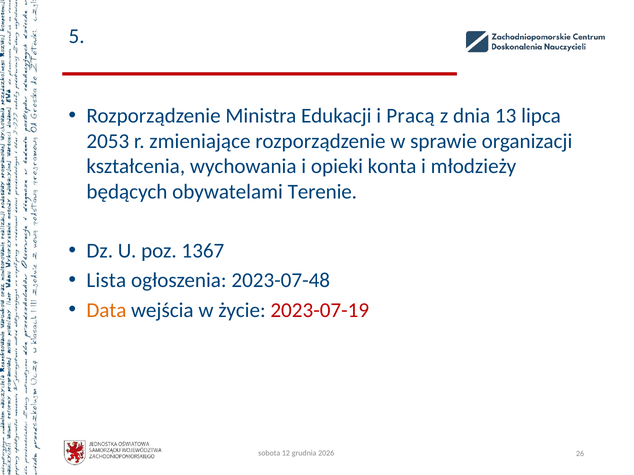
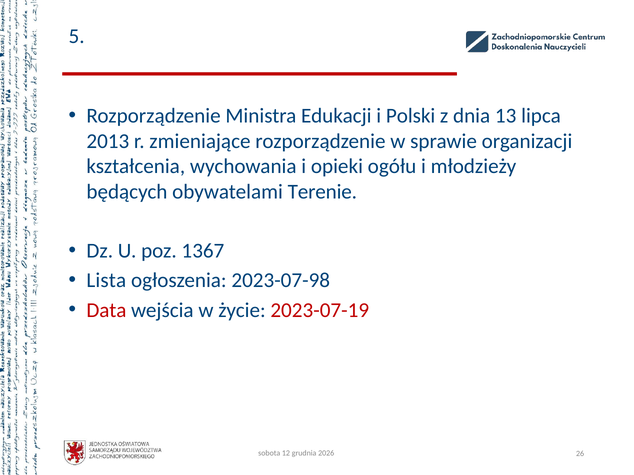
Pracą: Pracą -> Polski
2053: 2053 -> 2013
konta: konta -> ogółu
2023-07-48: 2023-07-48 -> 2023-07-98
Data colour: orange -> red
